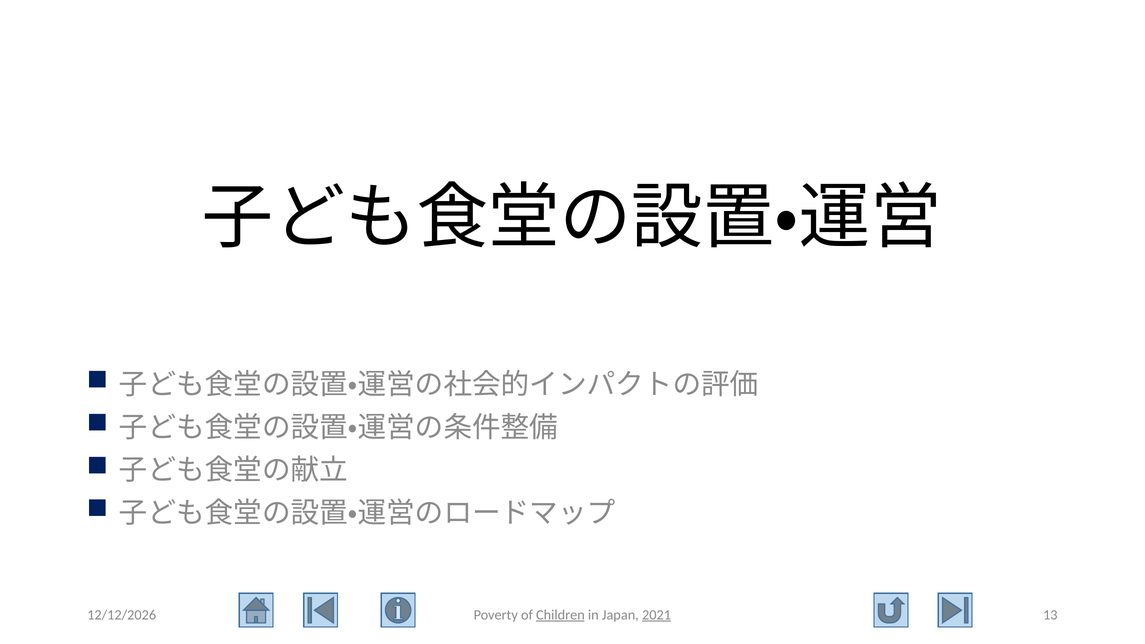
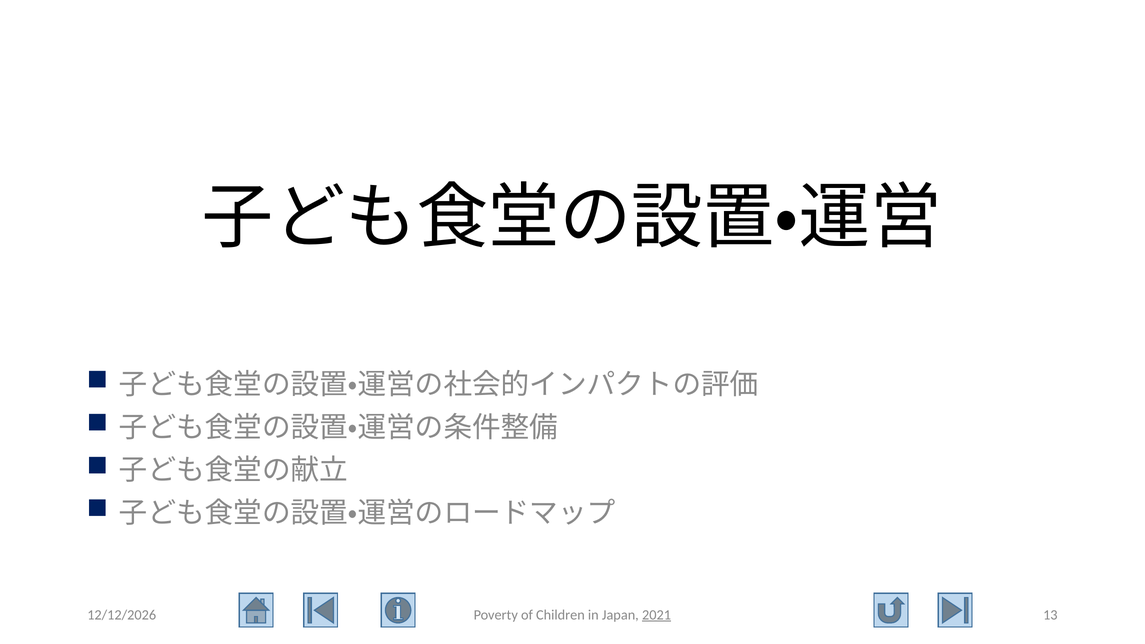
Children underline: present -> none
